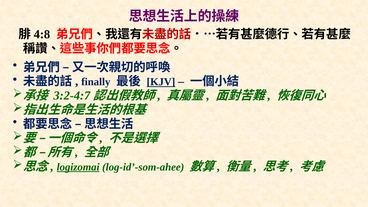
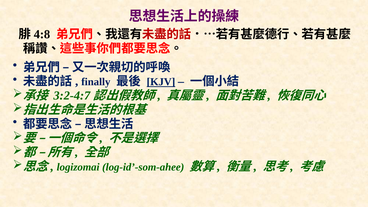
logizomai underline: present -> none
